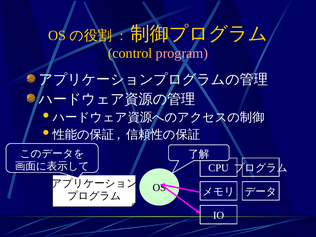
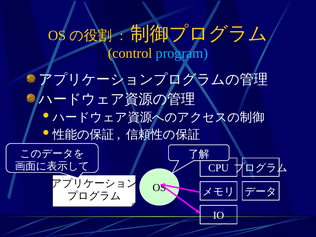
program colour: pink -> light blue
